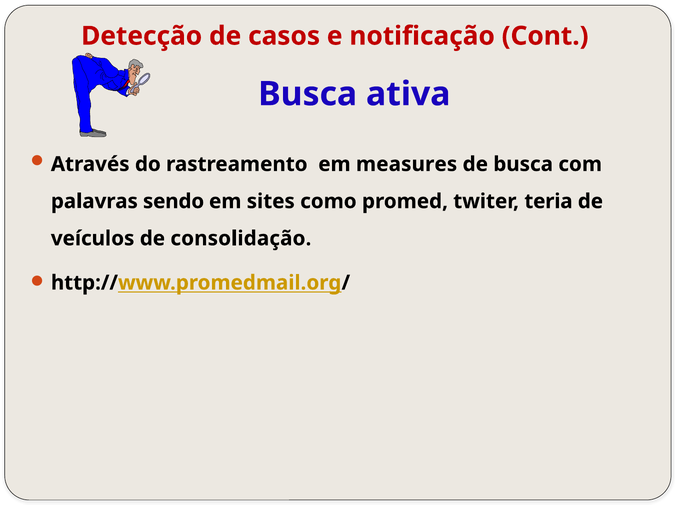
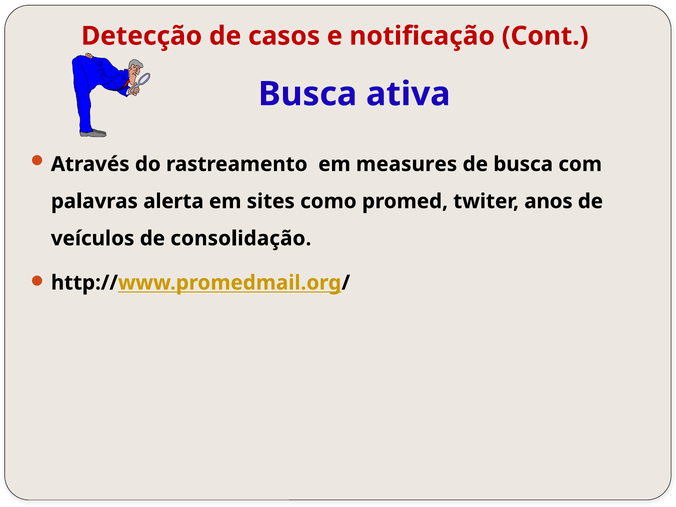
sendo: sendo -> alerta
teria: teria -> anos
